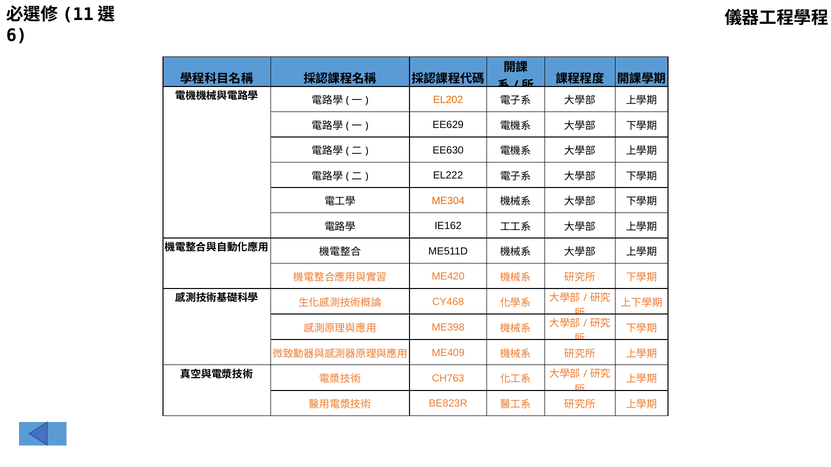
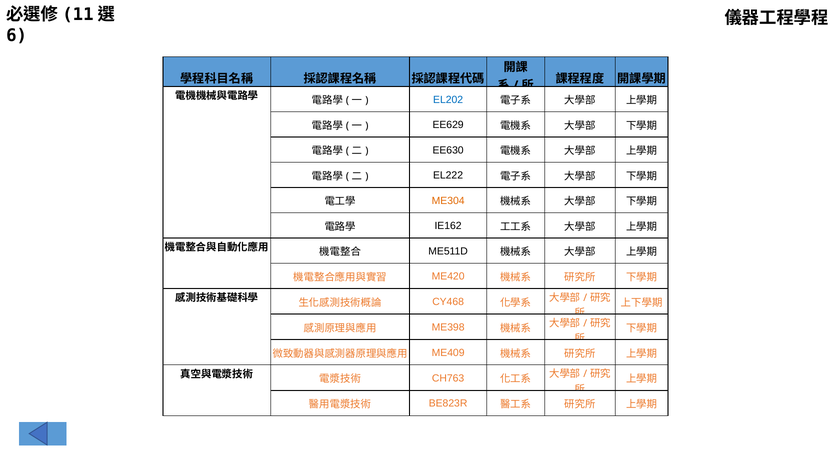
EL202 colour: orange -> blue
